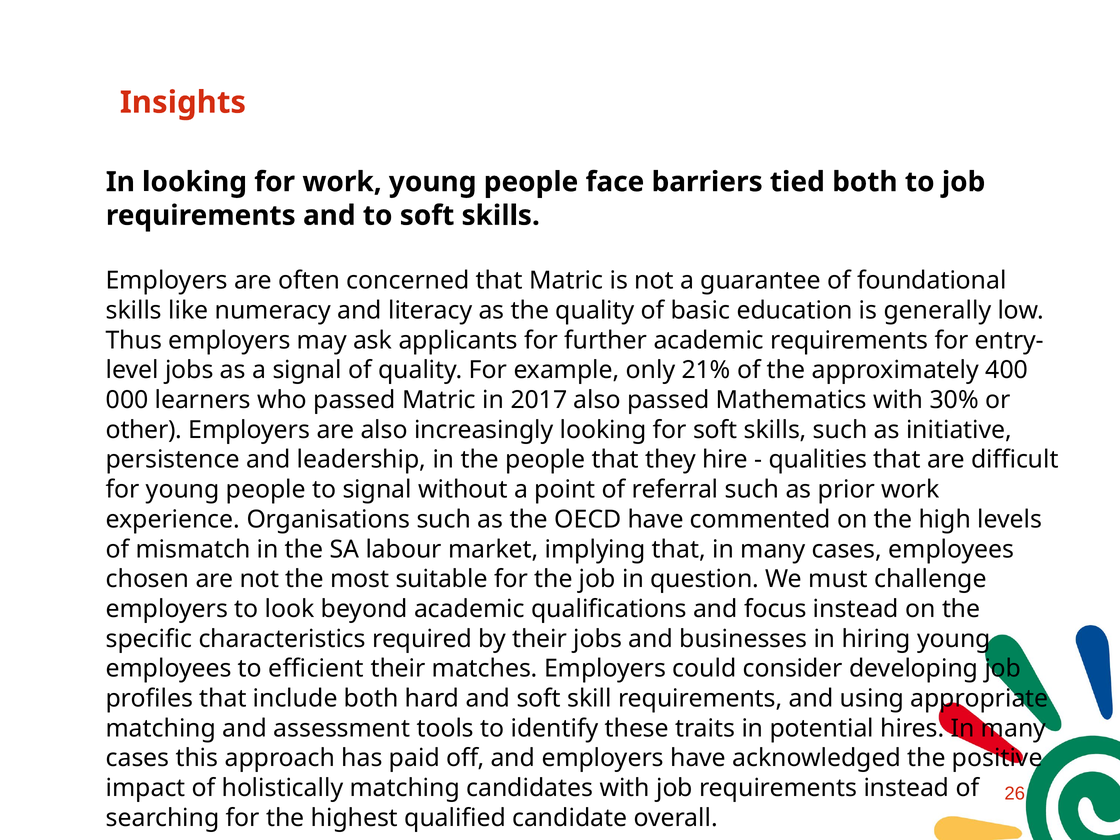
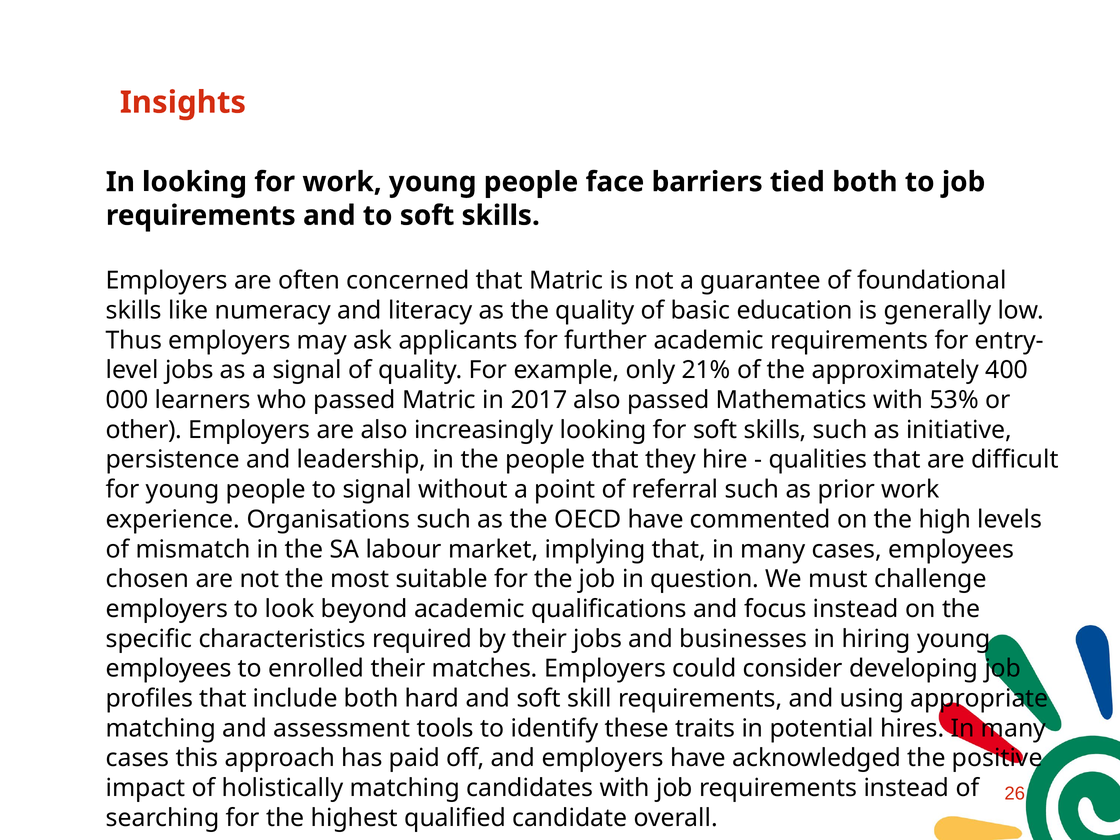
30%: 30% -> 53%
efficient: efficient -> enrolled
